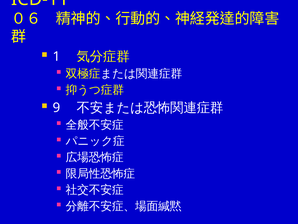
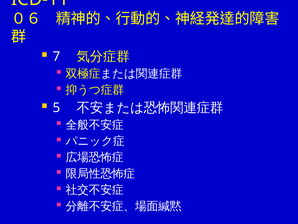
1: 1 -> 7
9: 9 -> 5
